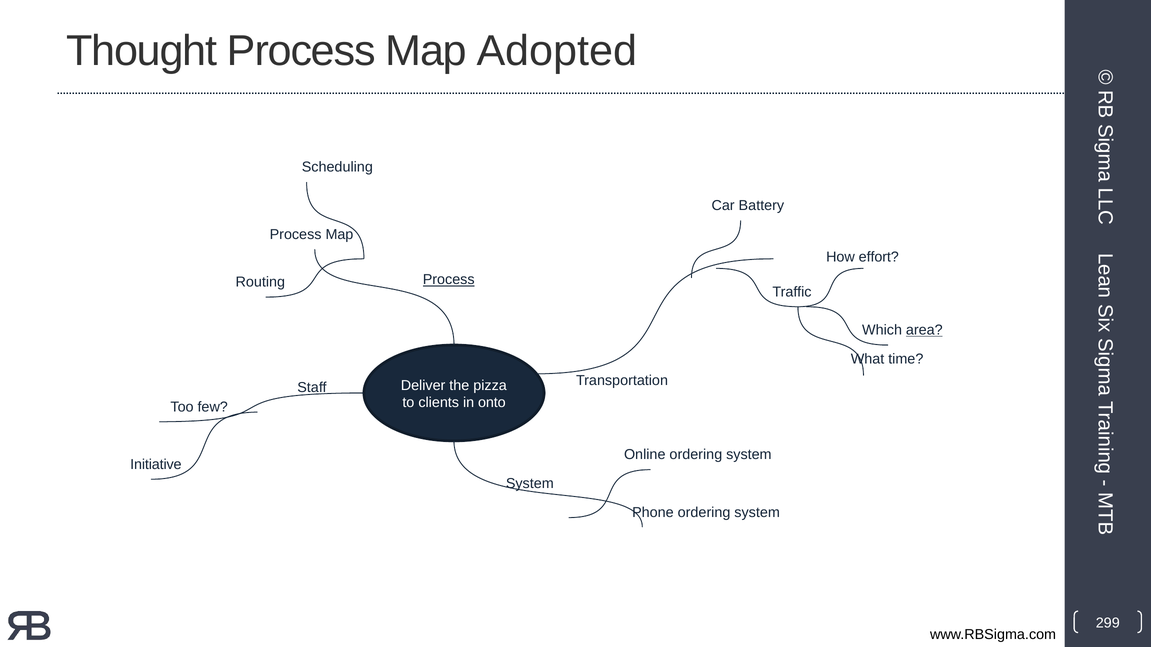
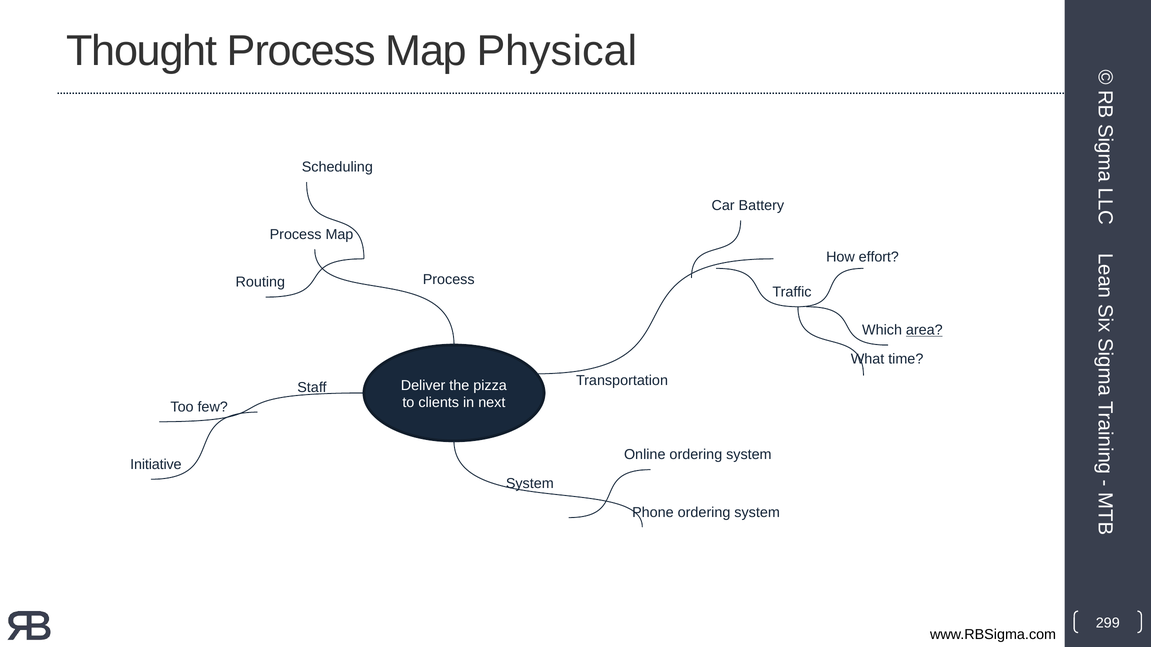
Adopted: Adopted -> Physical
Process at (449, 280) underline: present -> none
onto: onto -> next
